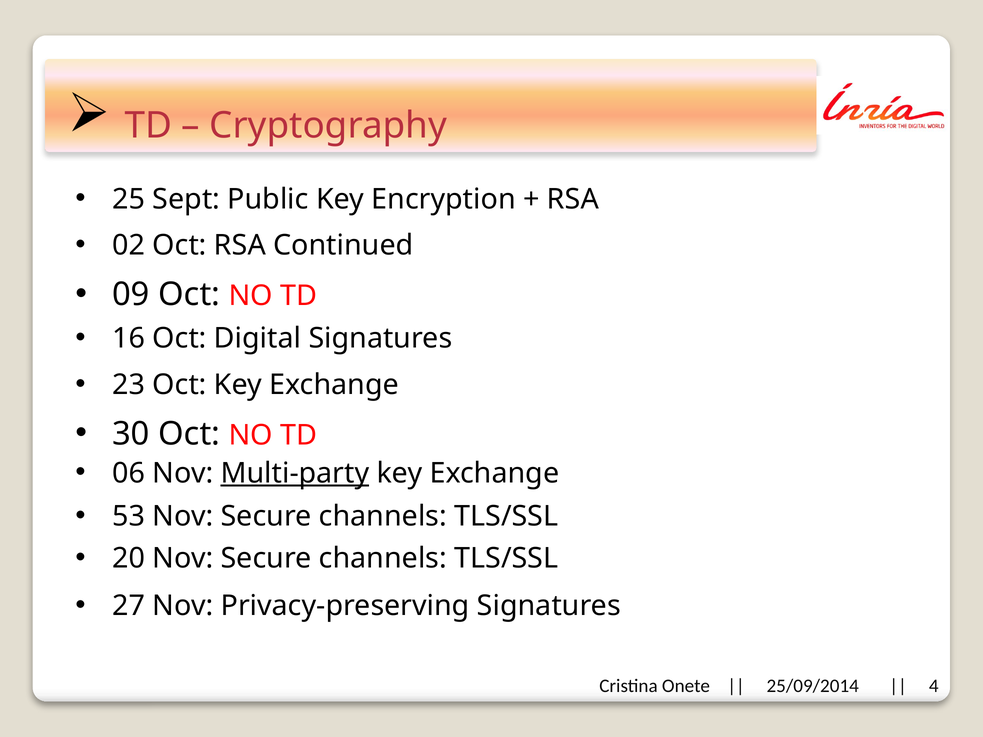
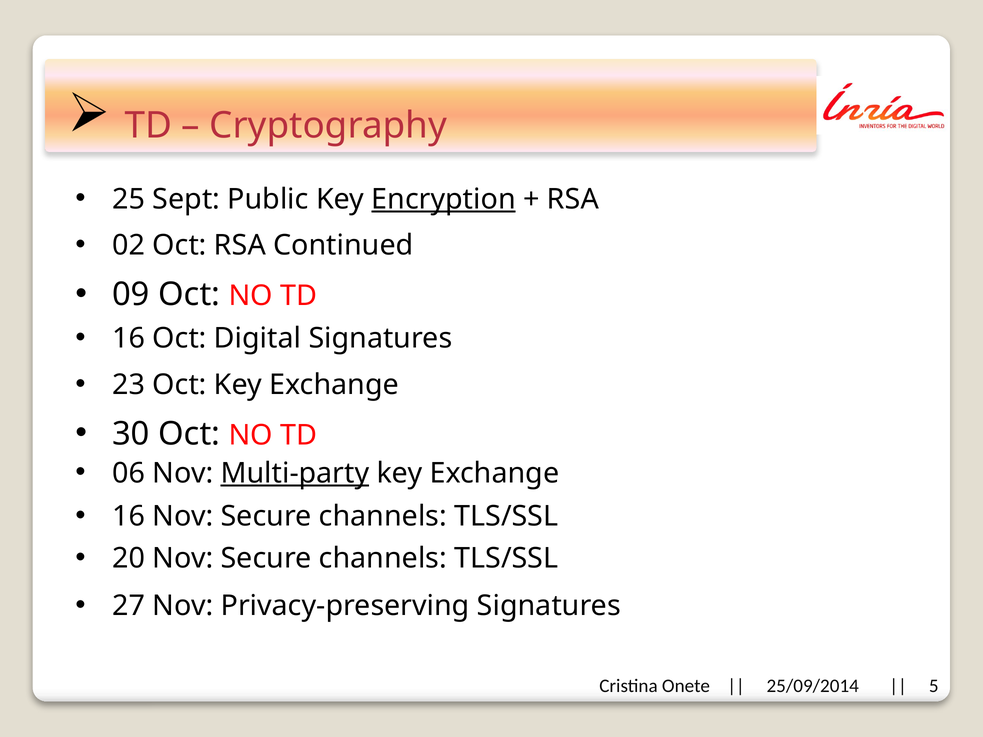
Encryption underline: none -> present
53 at (129, 517): 53 -> 16
4: 4 -> 5
